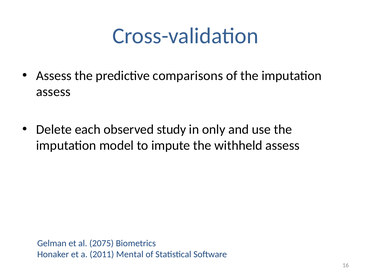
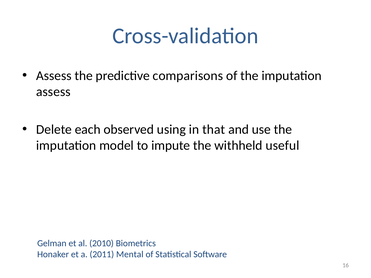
study: study -> using
only: only -> that
withheld assess: assess -> useful
2075: 2075 -> 2010
